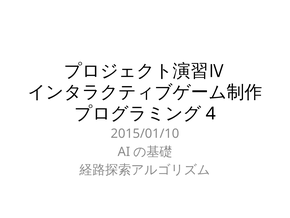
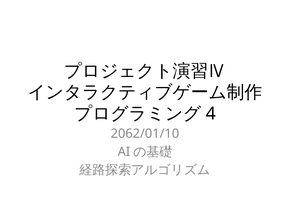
2015/01/10: 2015/01/10 -> 2062/01/10
